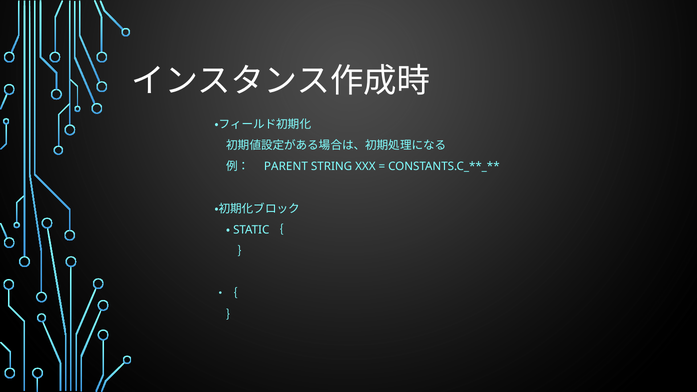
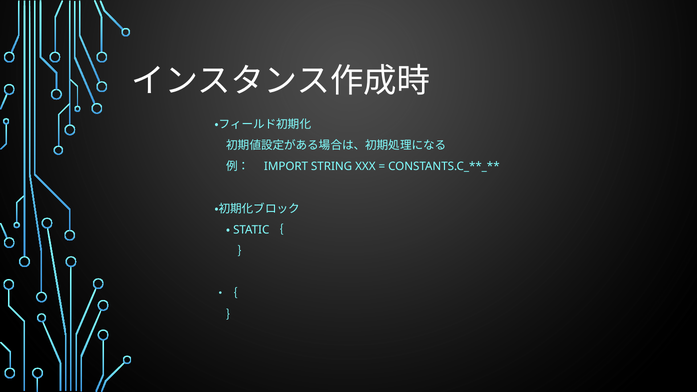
PARENT: PARENT -> IMPORT
